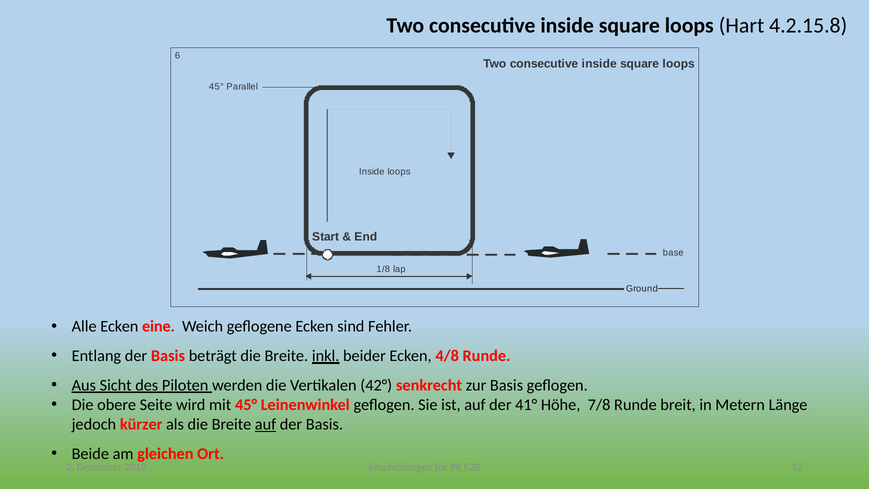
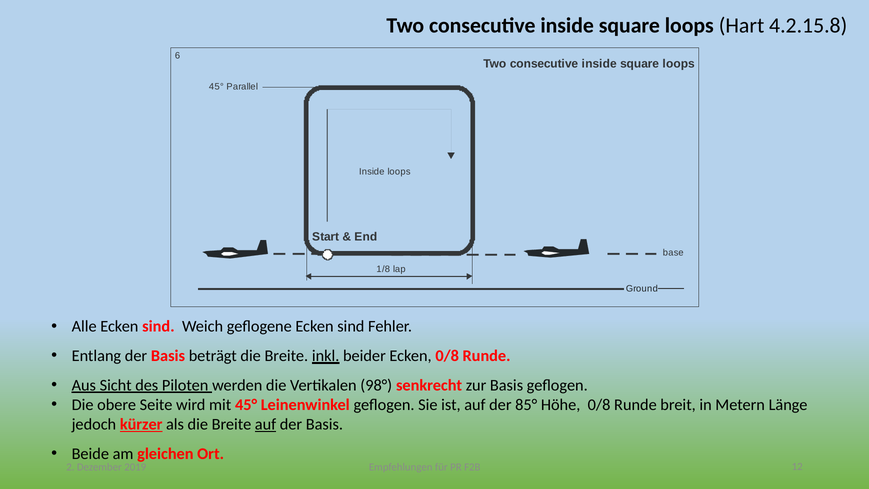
Alle Ecken eine: eine -> sind
Ecken 4/8: 4/8 -> 0/8
42°: 42° -> 98°
41°: 41° -> 85°
Höhe 7/8: 7/8 -> 0/8
kürzer underline: none -> present
